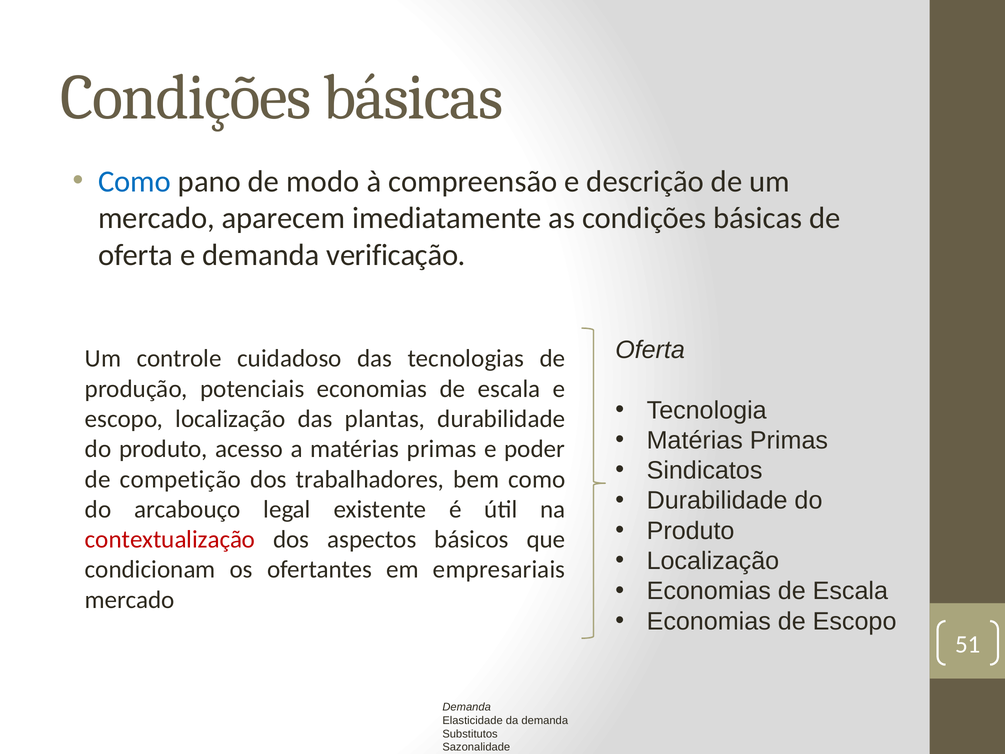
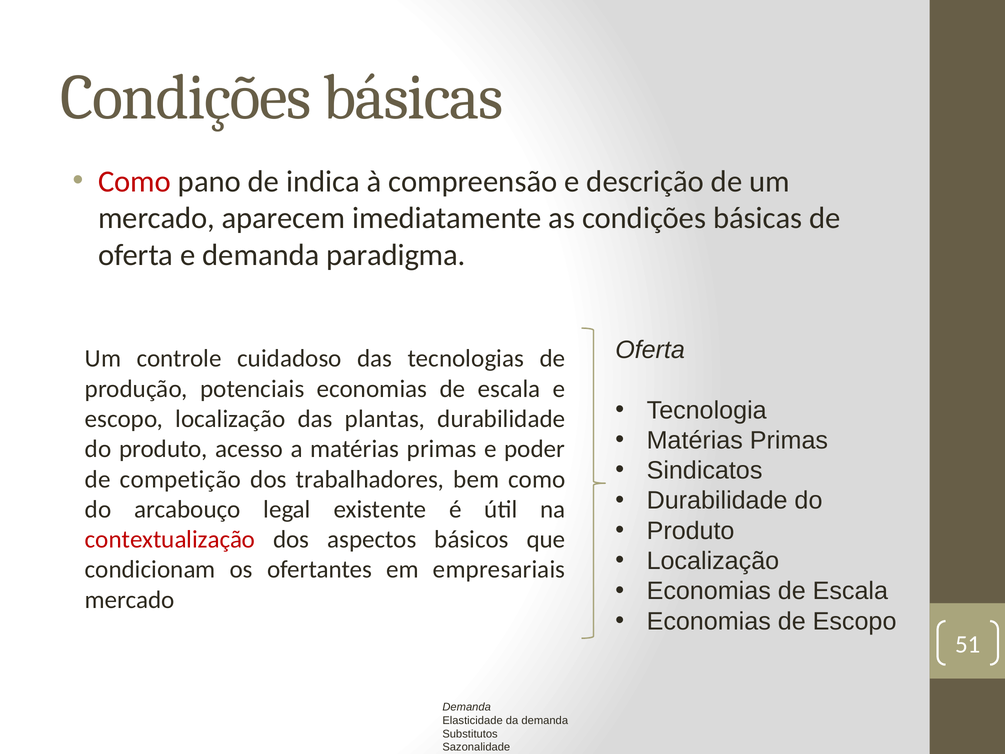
Como at (135, 181) colour: blue -> red
modo: modo -> indica
verificação: verificação -> paradigma
